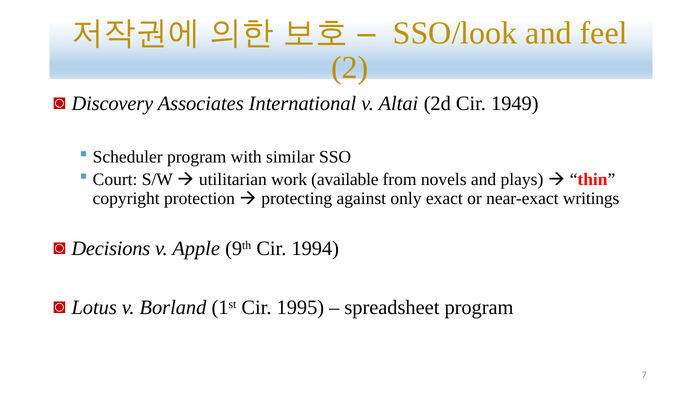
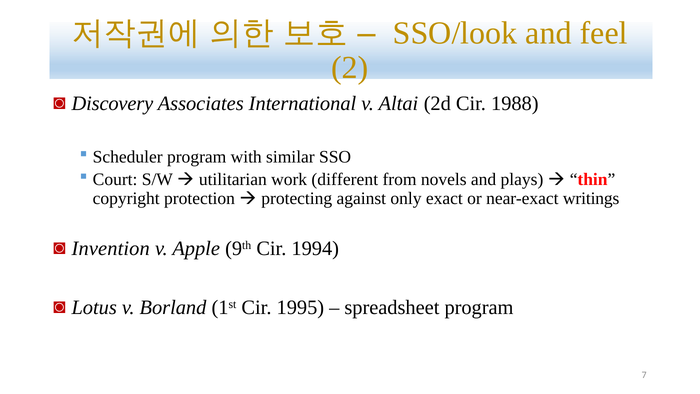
1949: 1949 -> 1988
available: available -> different
Decisions: Decisions -> Invention
